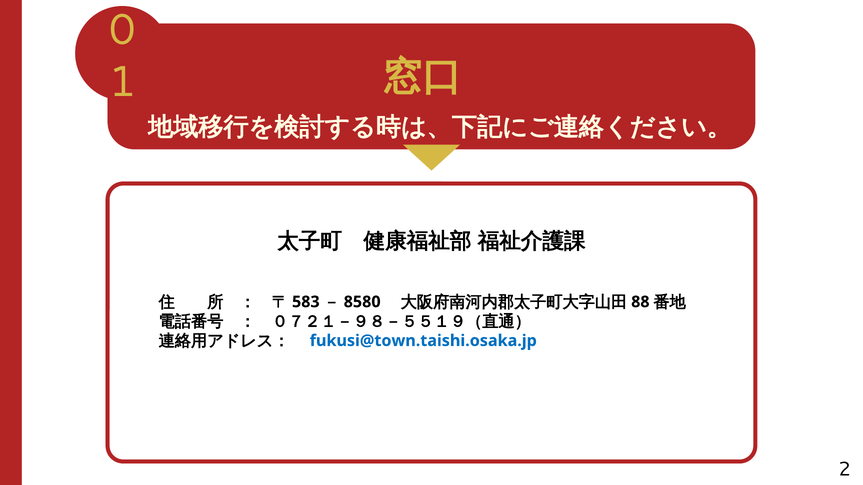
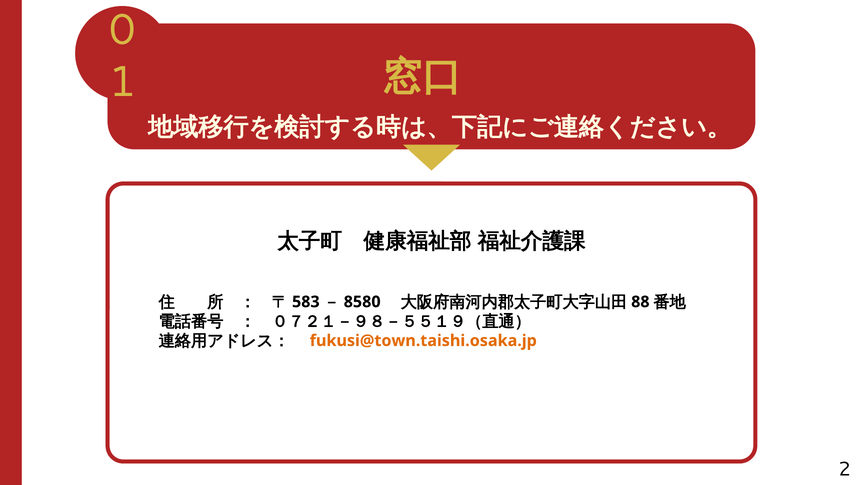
fukusi@town.taishi.osaka.jp colour: blue -> orange
